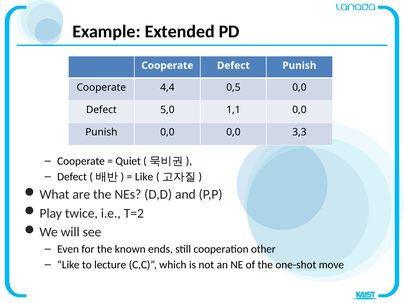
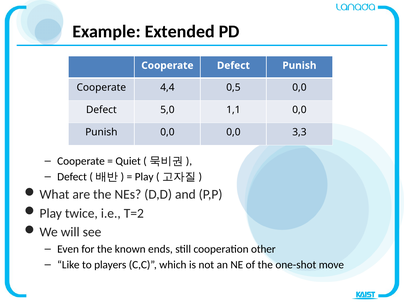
Like at (144, 177): Like -> Play
lecture: lecture -> players
